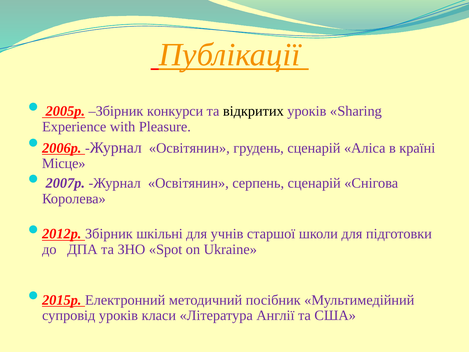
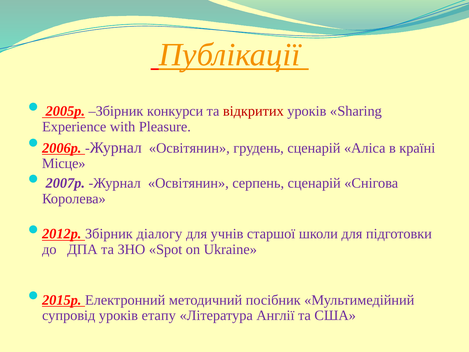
відкритих colour: black -> red
шкільні: шкільні -> діалогу
класи: класи -> етапу
